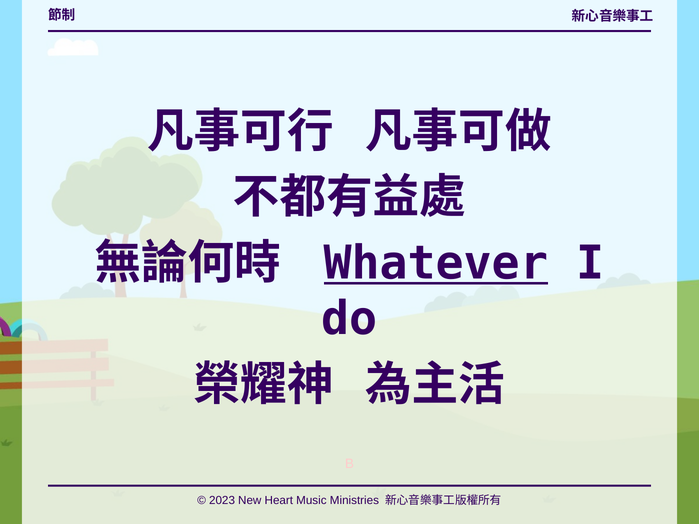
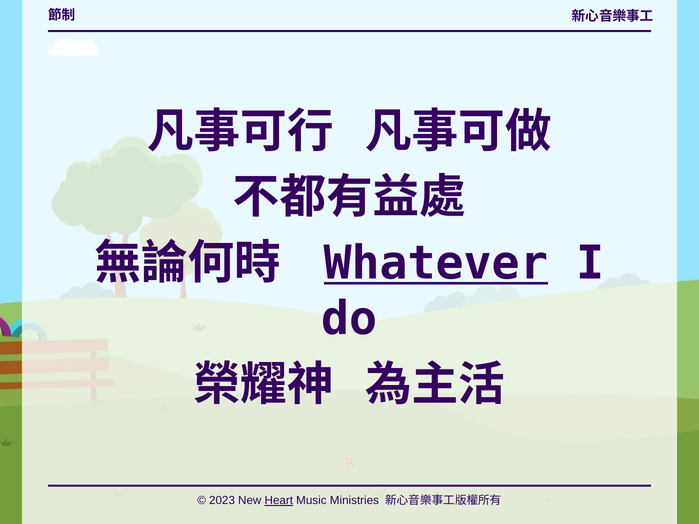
Heart underline: none -> present
